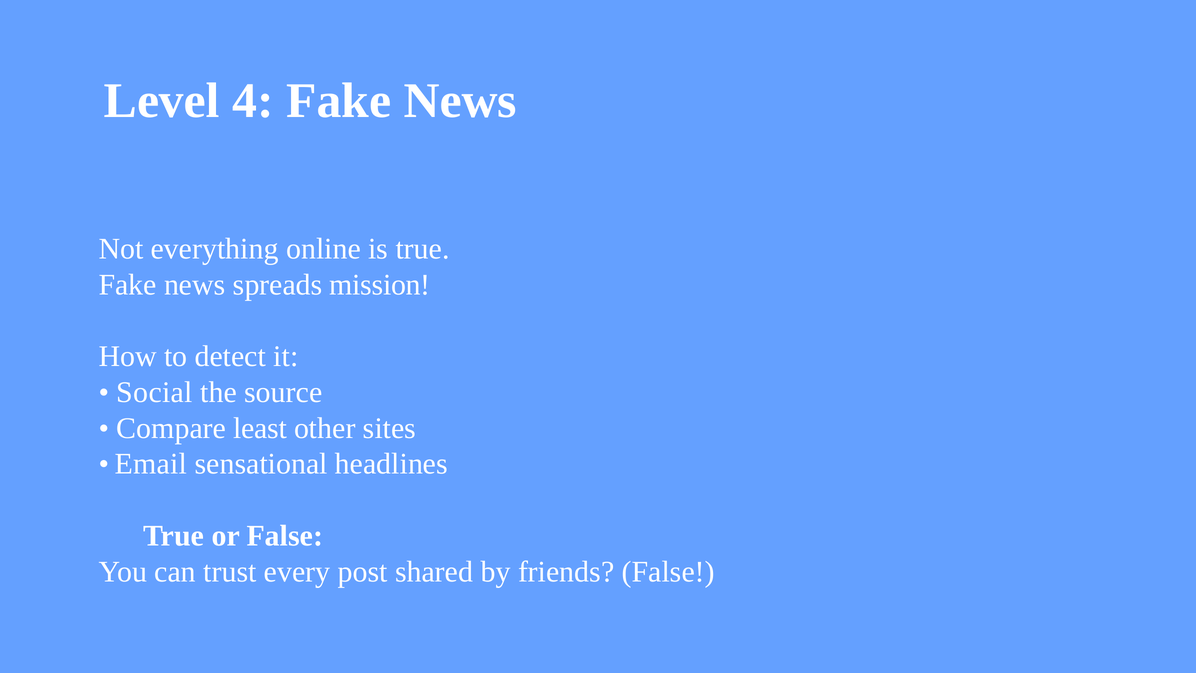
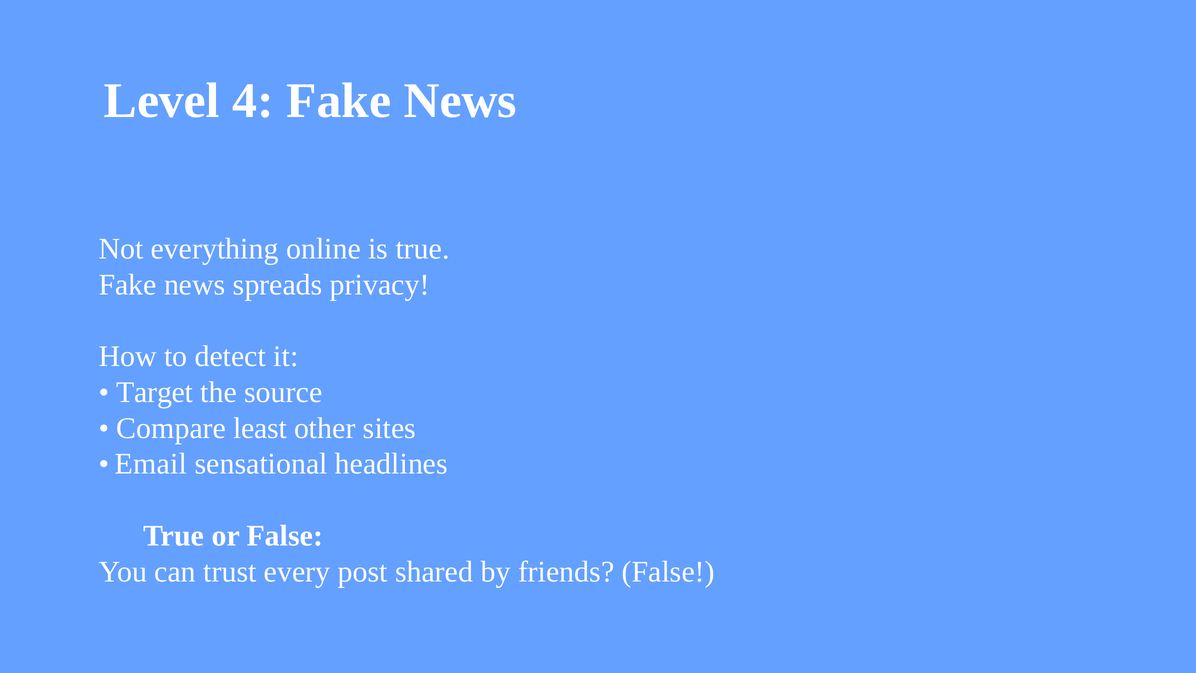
mission: mission -> privacy
Social: Social -> Target
